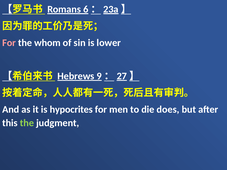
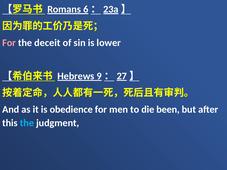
whom: whom -> deceit
hypocrites: hypocrites -> obedience
does: does -> been
the at (27, 123) colour: light green -> light blue
